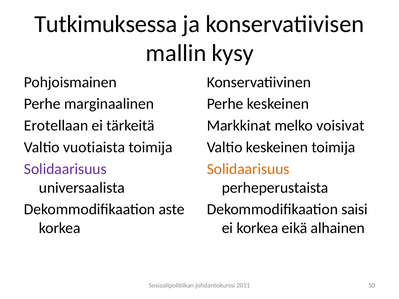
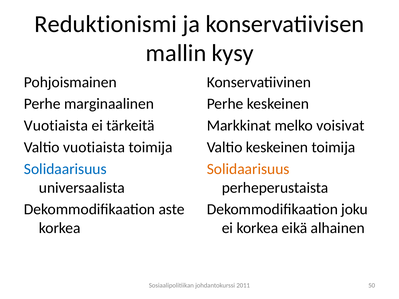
Tutkimuksessa: Tutkimuksessa -> Reduktionismi
Erotellaan at (56, 126): Erotellaan -> Vuotiaista
Solidaarisuus at (65, 169) colour: purple -> blue
saisi: saisi -> joku
